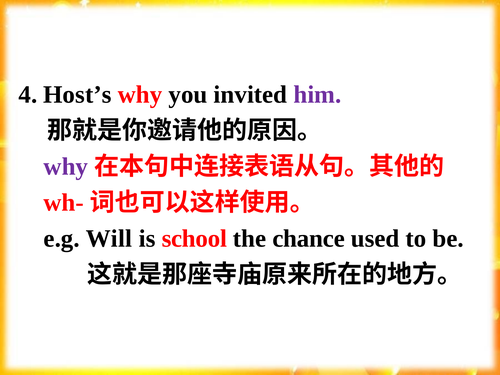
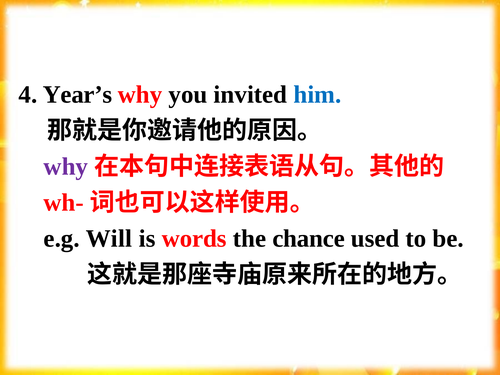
Host’s: Host’s -> Year’s
him colour: purple -> blue
school: school -> words
